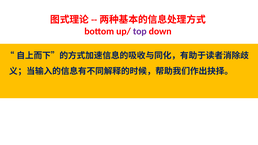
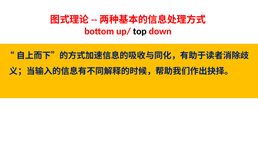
top colour: purple -> black
